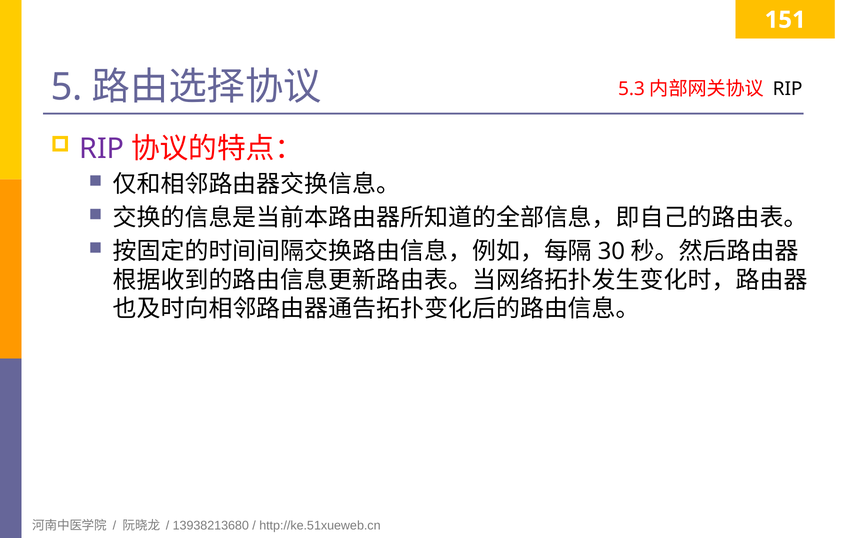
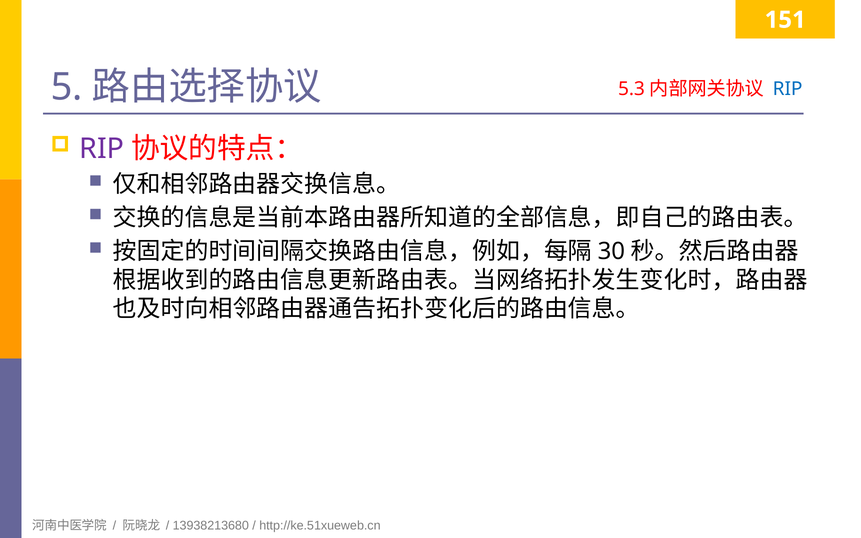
RIP at (788, 89) colour: black -> blue
